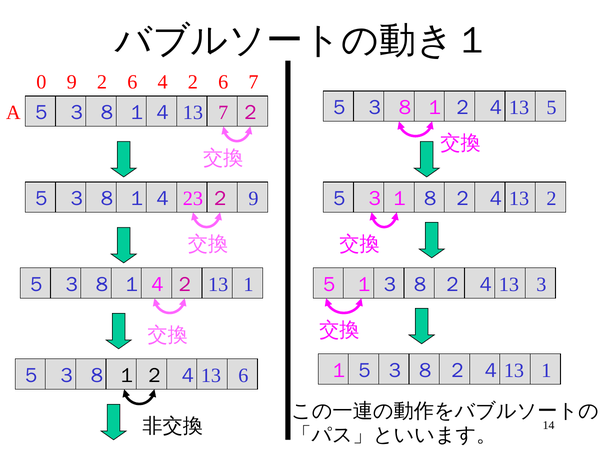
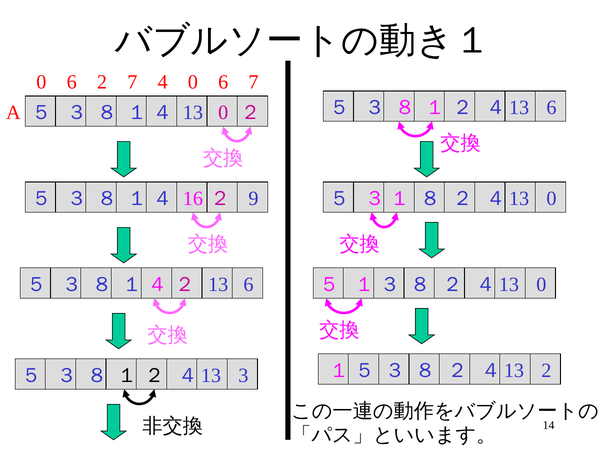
0 9: 9 -> 6
2 6: 6 -> 7
4 2: 2 -> 0
5 at (551, 107): 5 -> 6
13 7: 7 -> 0
23: 23 -> 16
2 at (551, 198): 2 -> 0
13 1: 1 -> 6
3 at (541, 284): 3 -> 0
1 at (546, 370): 1 -> 2
6 at (243, 375): 6 -> 3
